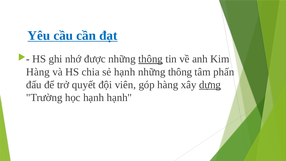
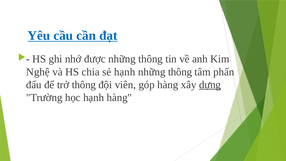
thông at (151, 59) underline: present -> none
Hàng at (38, 72): Hàng -> Nghệ
trở quyết: quyết -> thông
hạnh hạnh: hạnh -> hàng
